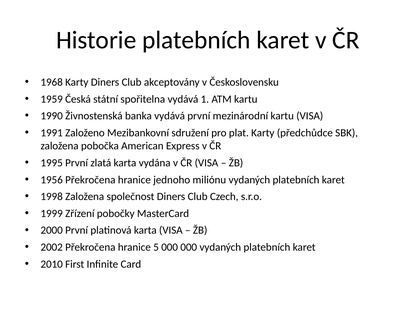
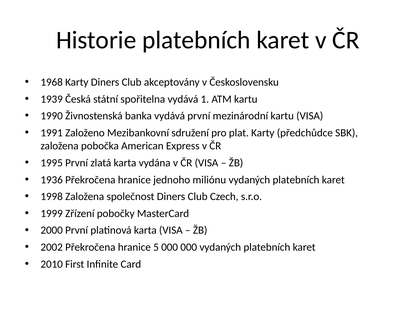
1959: 1959 -> 1939
1956: 1956 -> 1936
